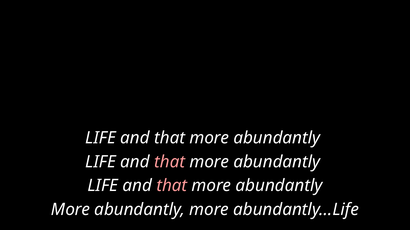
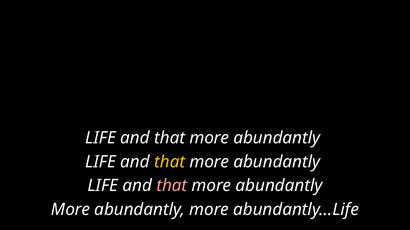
that at (170, 162) colour: pink -> yellow
